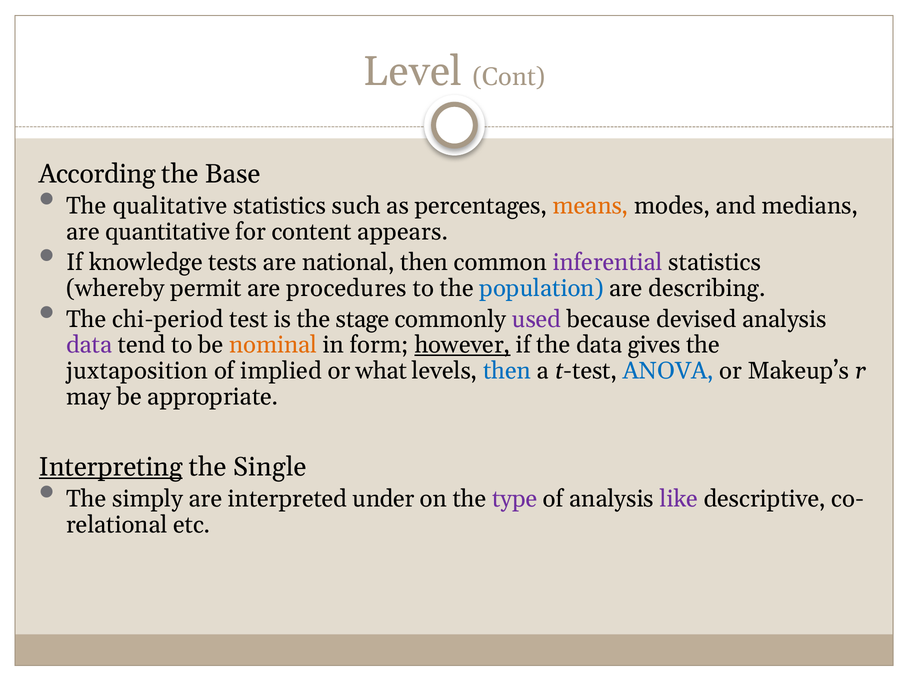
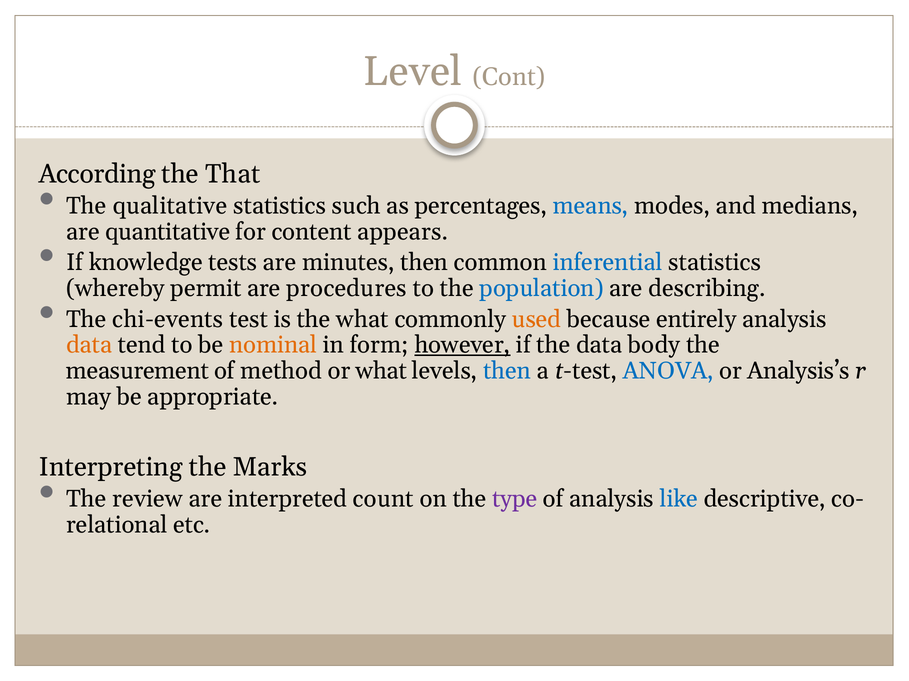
Base: Base -> That
means colour: orange -> blue
national: national -> minutes
inferential colour: purple -> blue
chi-period: chi-period -> chi-events
the stage: stage -> what
used colour: purple -> orange
devised: devised -> entirely
data at (89, 345) colour: purple -> orange
gives: gives -> body
juxtaposition: juxtaposition -> measurement
implied: implied -> method
Makeup’s: Makeup’s -> Analysis’s
Interpreting underline: present -> none
Single: Single -> Marks
simply: simply -> review
under: under -> count
like colour: purple -> blue
